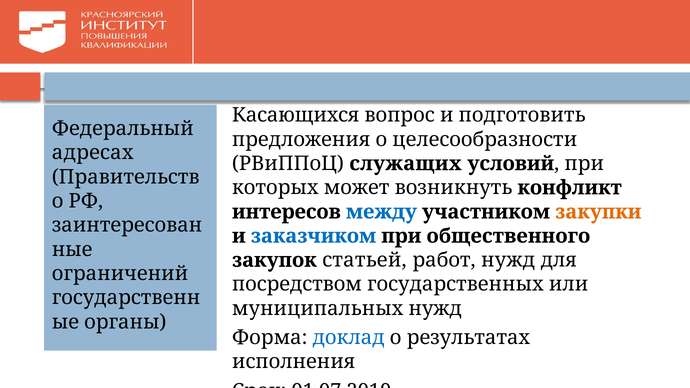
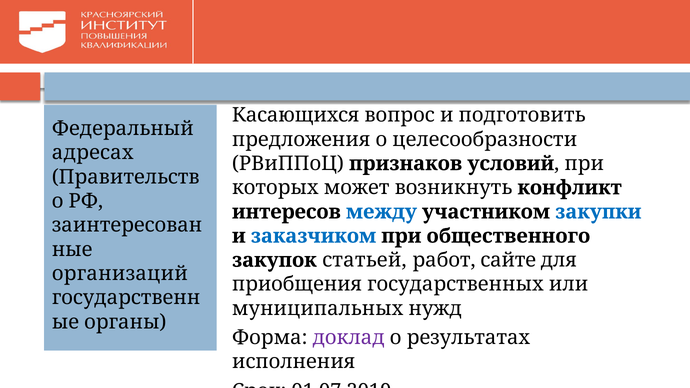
служащих: служащих -> признаков
закупки colour: orange -> blue
работ нужд: нужд -> сайте
ограничений: ограничений -> организаций
посредством: посредством -> приобщения
доклад colour: blue -> purple
